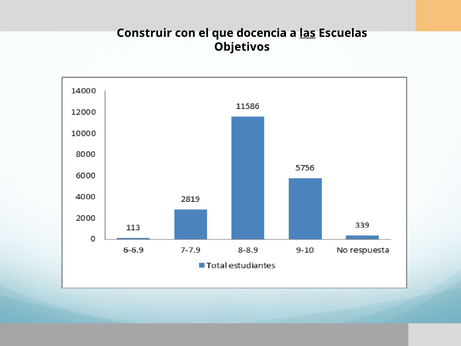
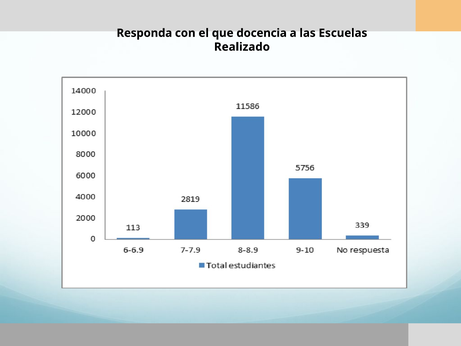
Construir: Construir -> Responda
las underline: present -> none
Objetivos: Objetivos -> Realizado
